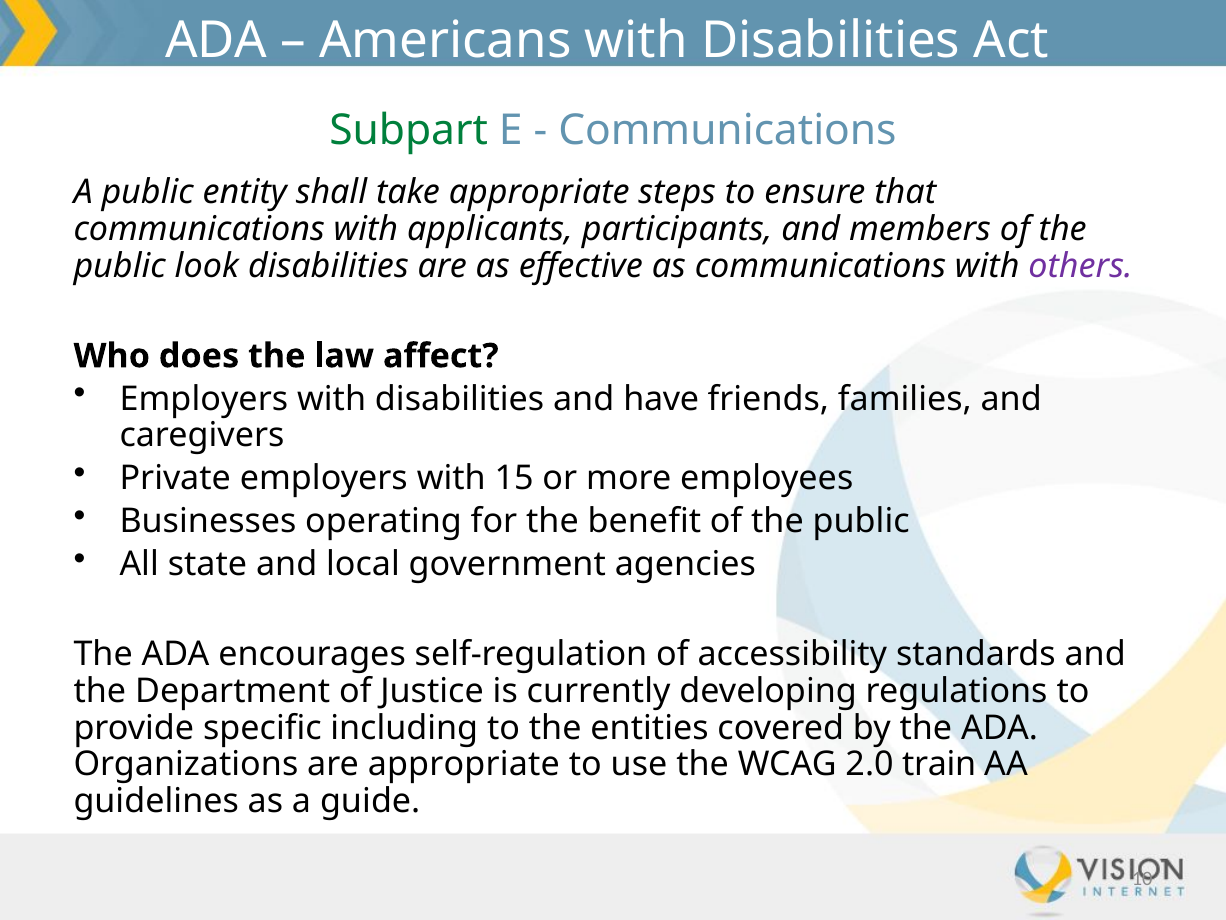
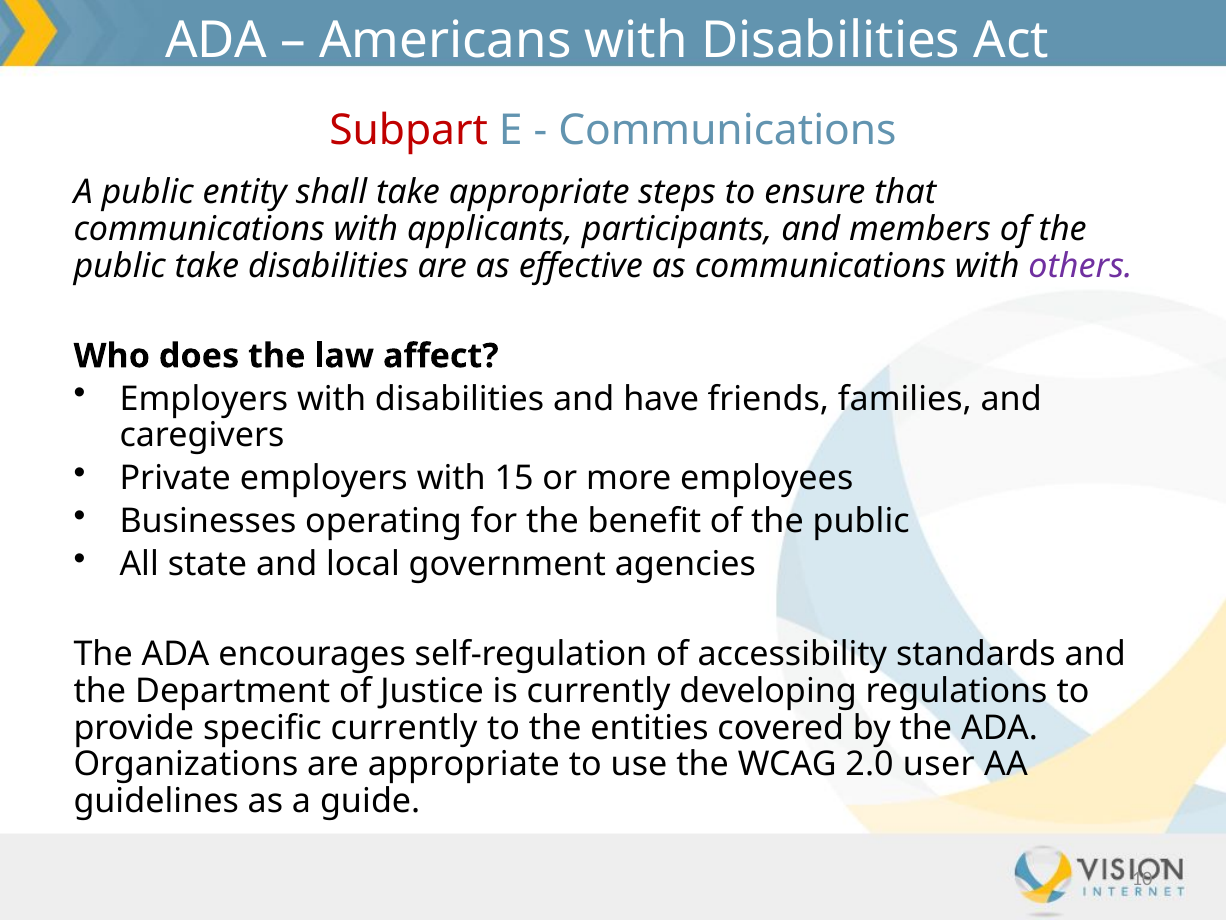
Subpart colour: green -> red
public look: look -> take
specific including: including -> currently
train: train -> user
